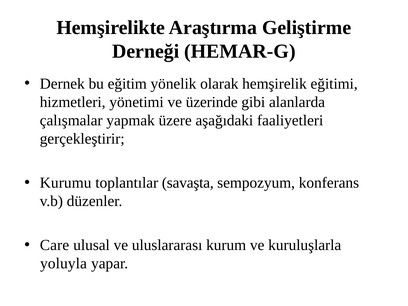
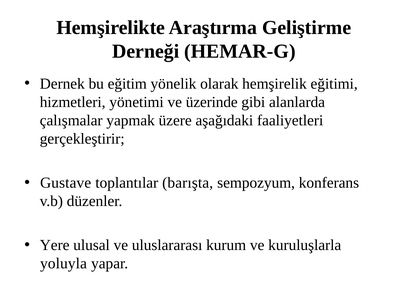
Kurumu: Kurumu -> Gustave
savaşta: savaşta -> barışta
Care: Care -> Yere
